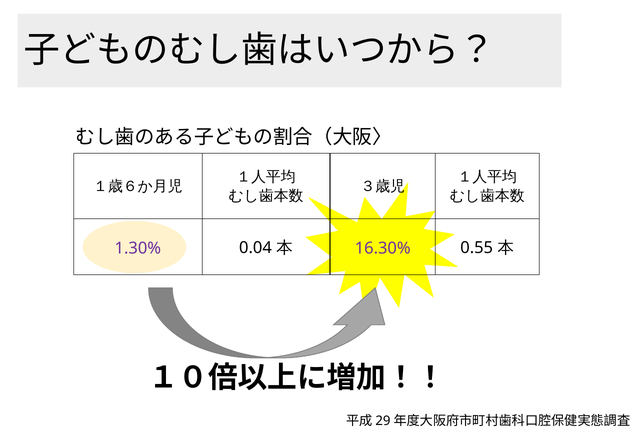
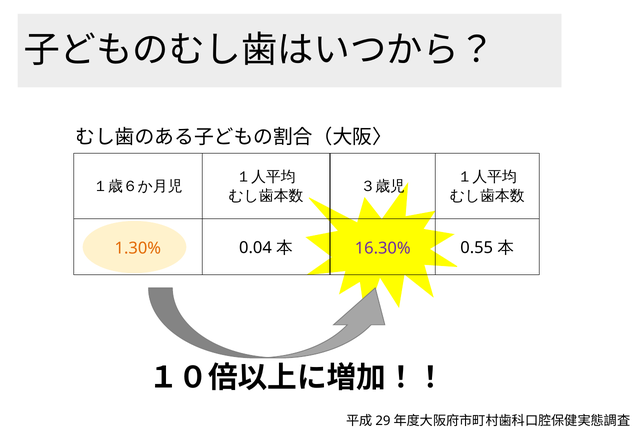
1.30% colour: purple -> orange
